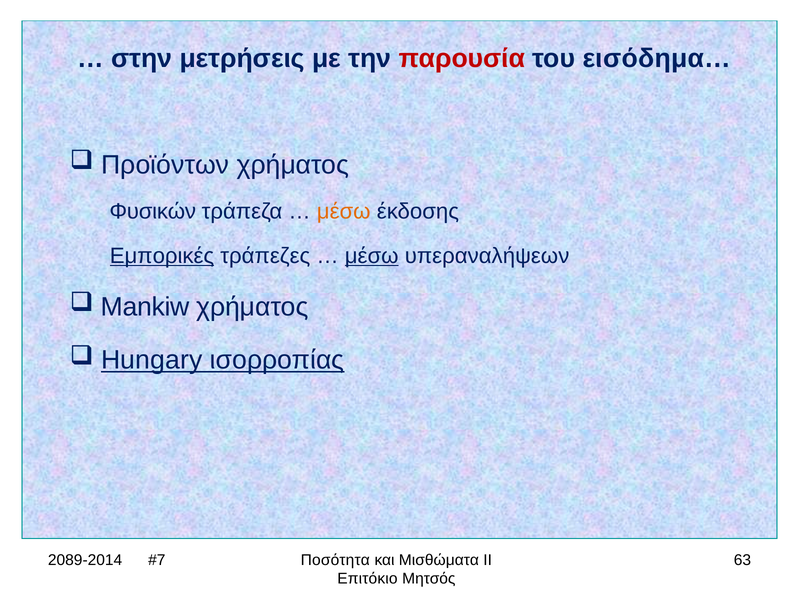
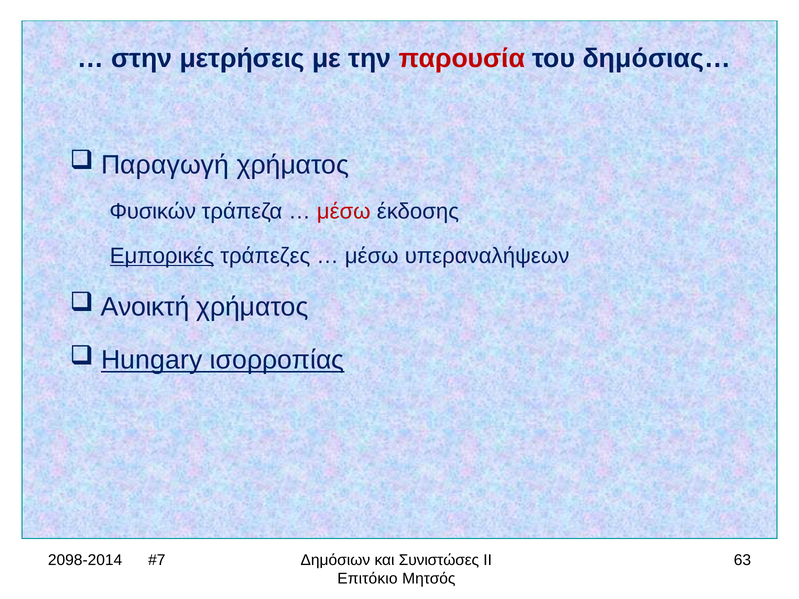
εισόδημα…: εισόδημα… -> δημόσιας…
Προϊόντων: Προϊόντων -> Παραγωγή
μέσω at (344, 212) colour: orange -> red
μέσω at (372, 256) underline: present -> none
Mankiw: Mankiw -> Ανοικτή
2089-2014: 2089-2014 -> 2098-2014
Ποσότητα: Ποσότητα -> Δημόσιων
Μισθώματα: Μισθώματα -> Συνιστώσες
